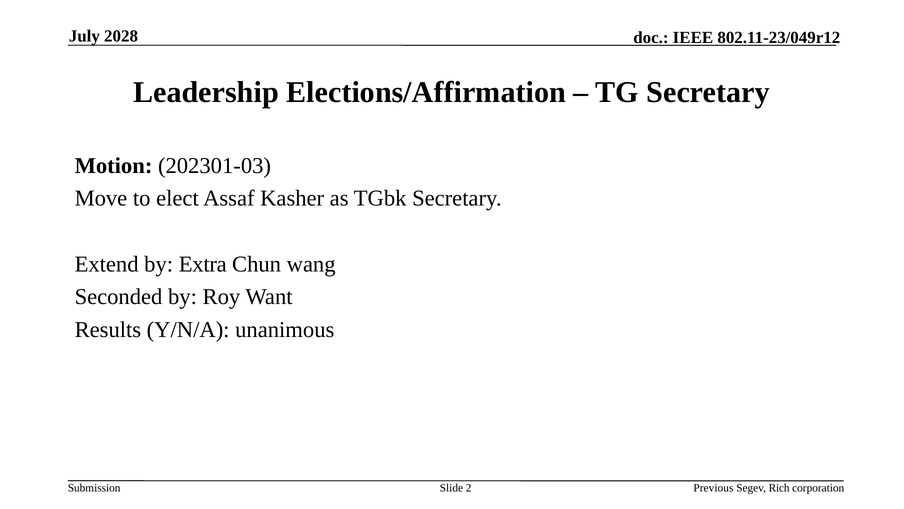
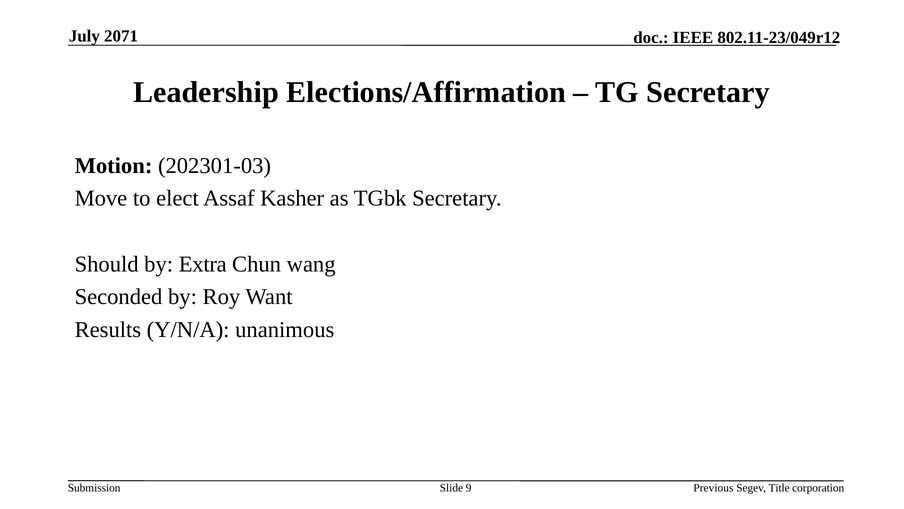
2028: 2028 -> 2071
Extend: Extend -> Should
2: 2 -> 9
Rich: Rich -> Title
